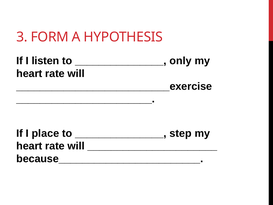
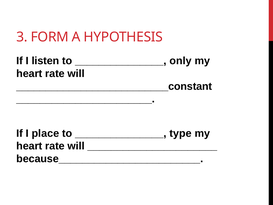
__________________________exercise: __________________________exercise -> __________________________constant
step: step -> type
